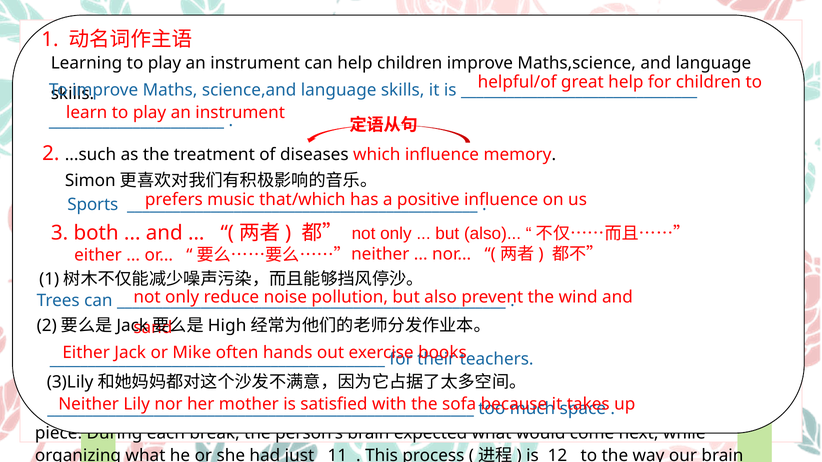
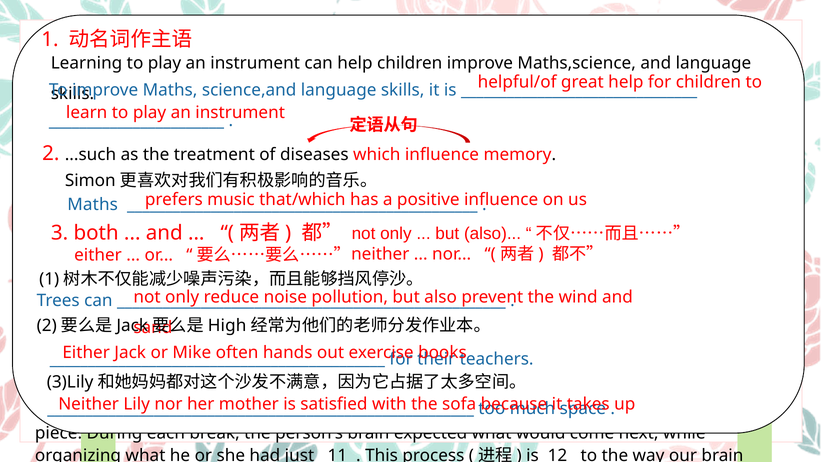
Sports at (93, 205): Sports -> Maths
